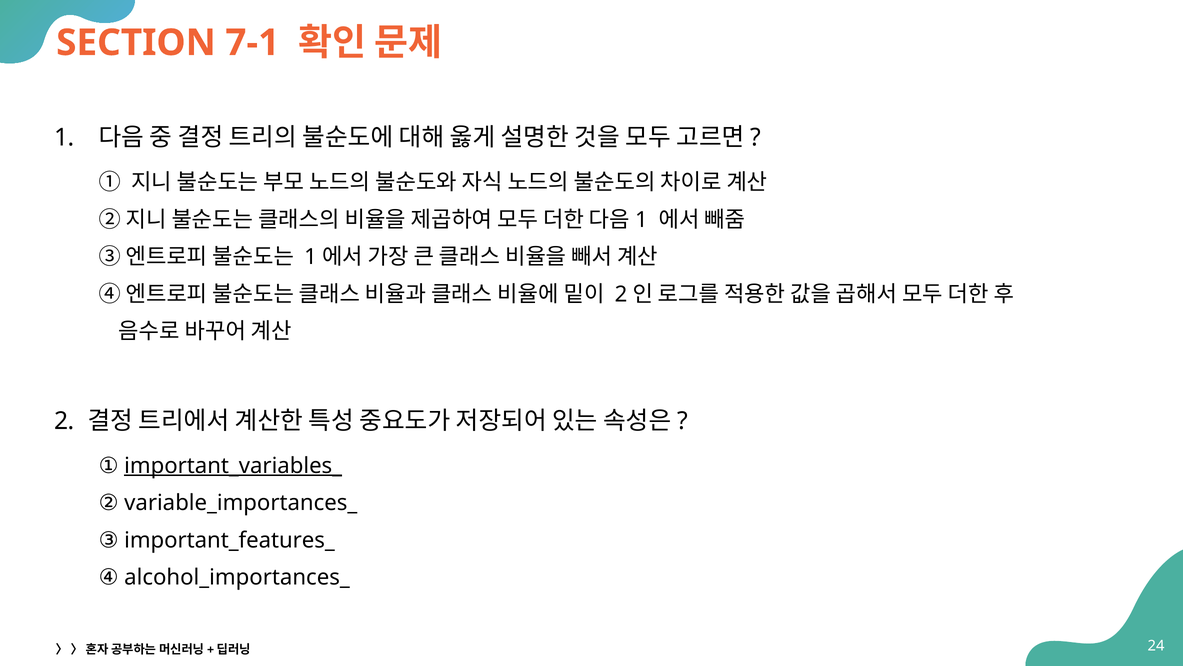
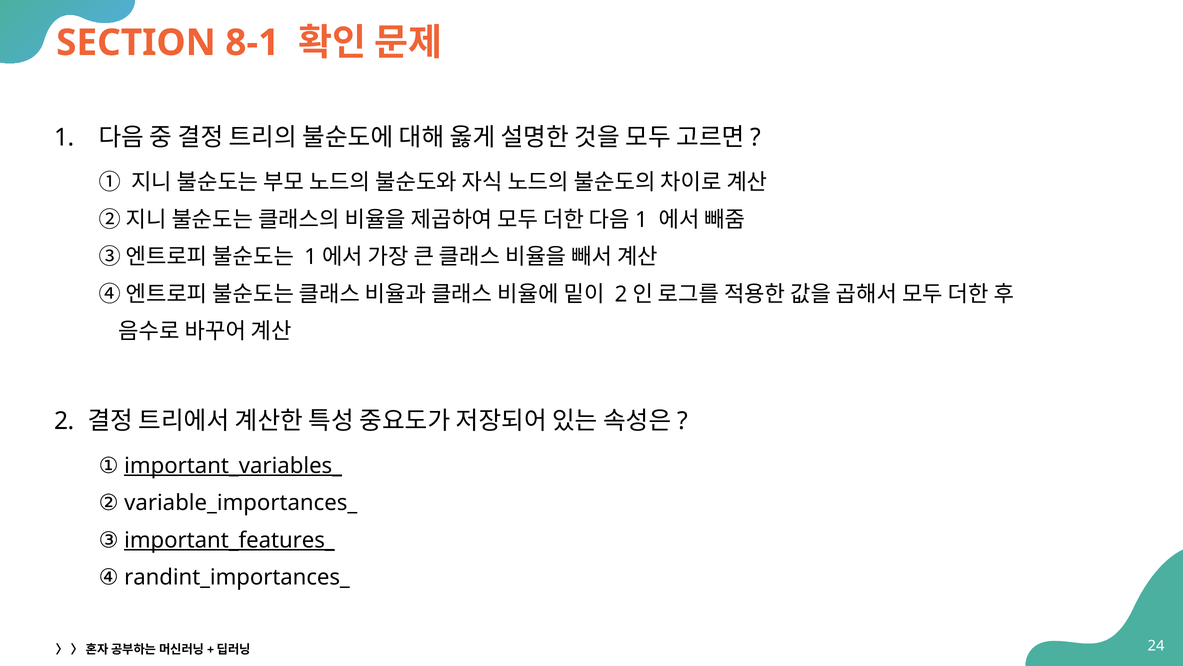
7-1: 7-1 -> 8-1
important_features_ underline: none -> present
alcohol_importances_: alcohol_importances_ -> randint_importances_
